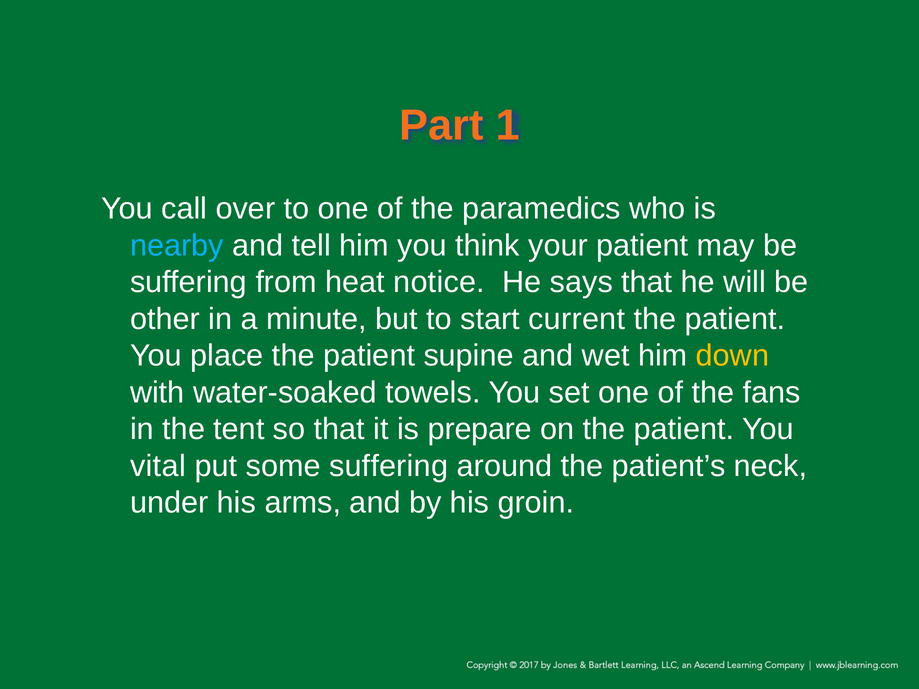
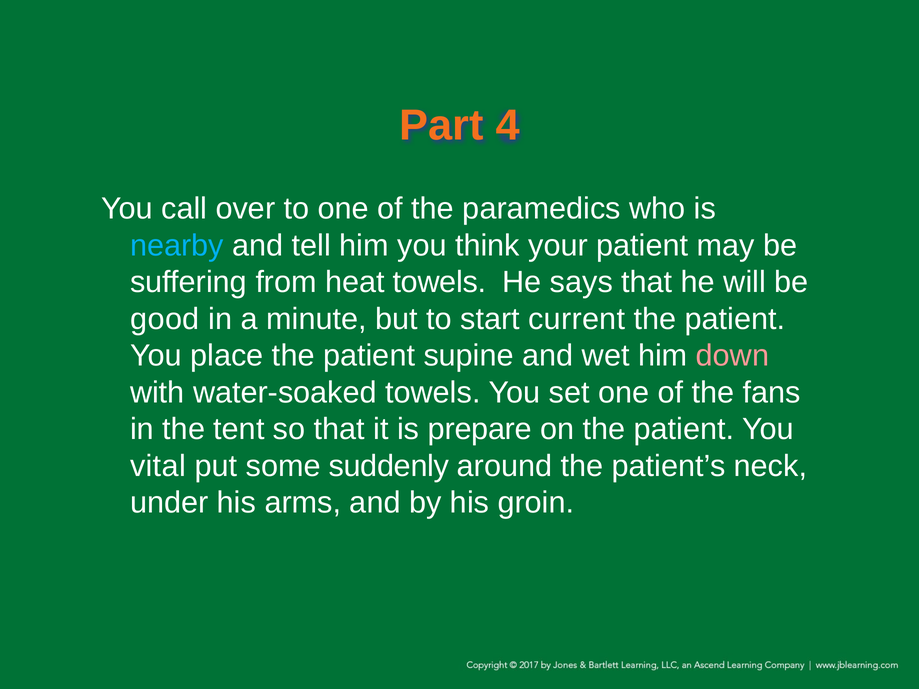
1: 1 -> 4
heat notice: notice -> towels
other: other -> good
down colour: yellow -> pink
some suffering: suffering -> suddenly
